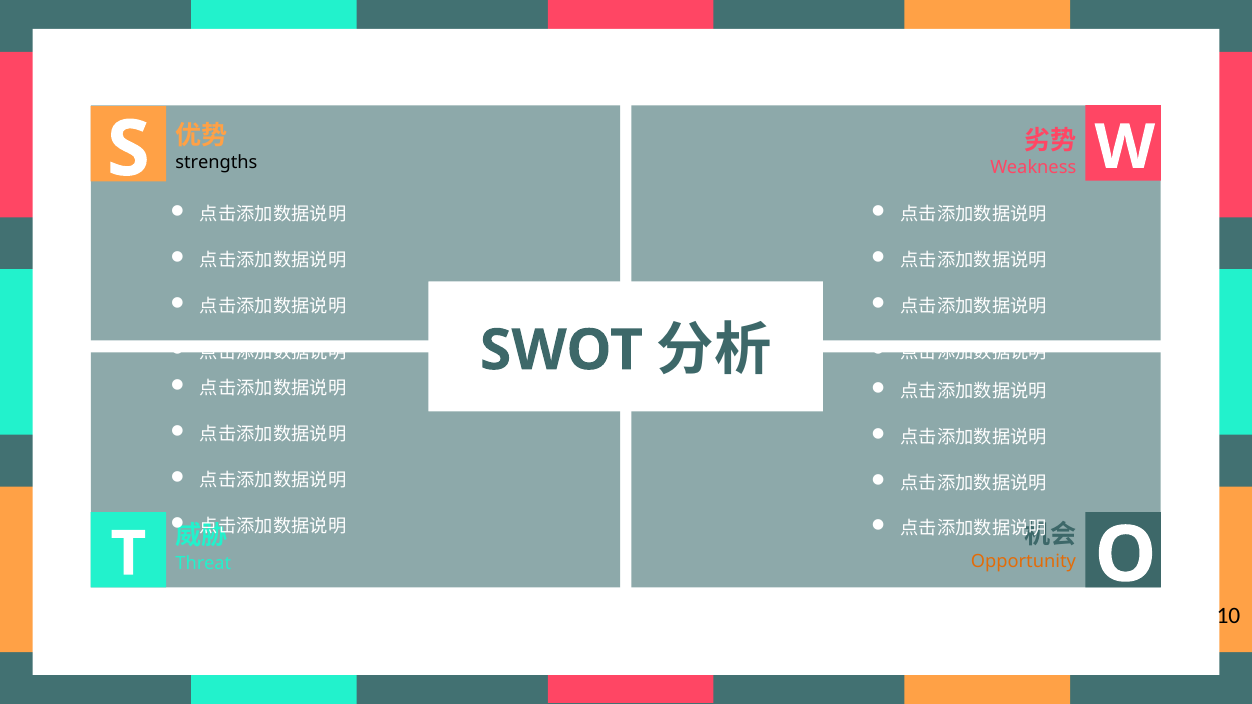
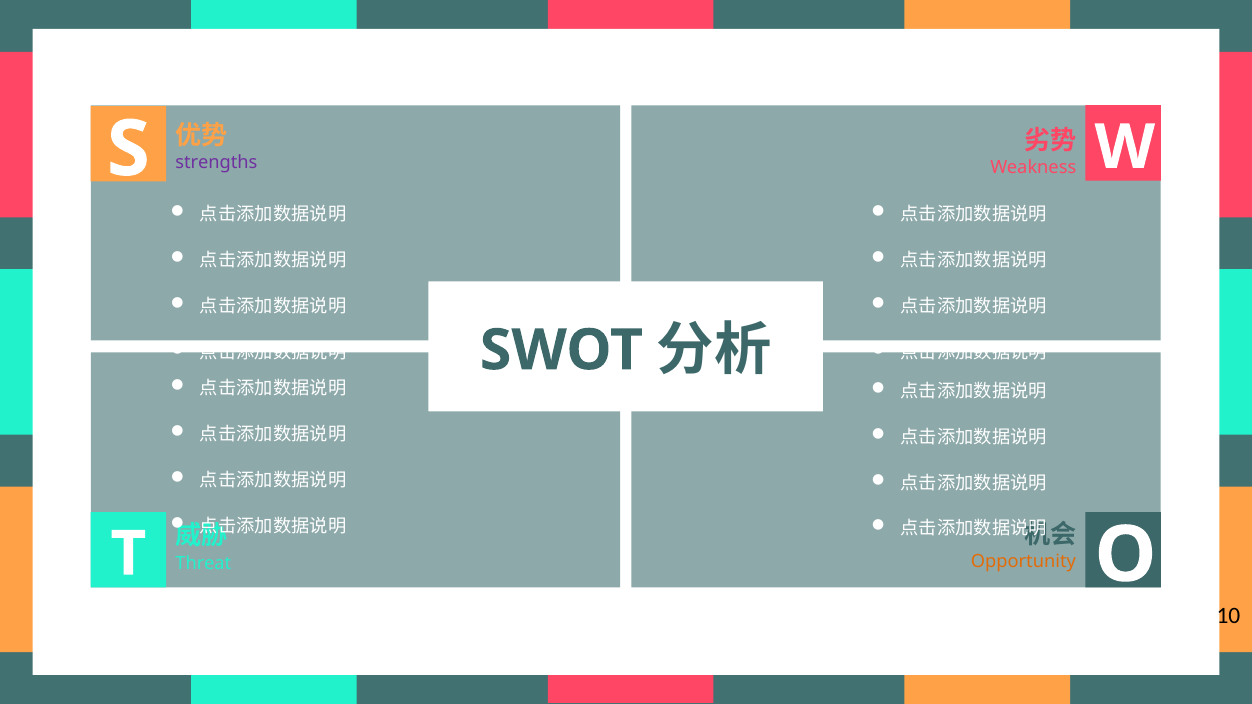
strengths colour: black -> purple
